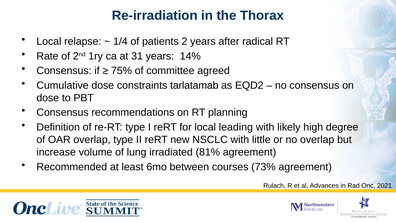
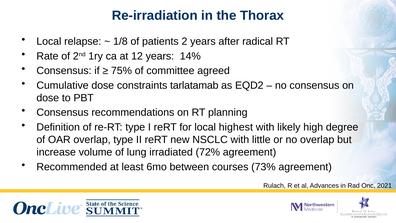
1/4: 1/4 -> 1/8
31: 31 -> 12
leading: leading -> highest
81%: 81% -> 72%
